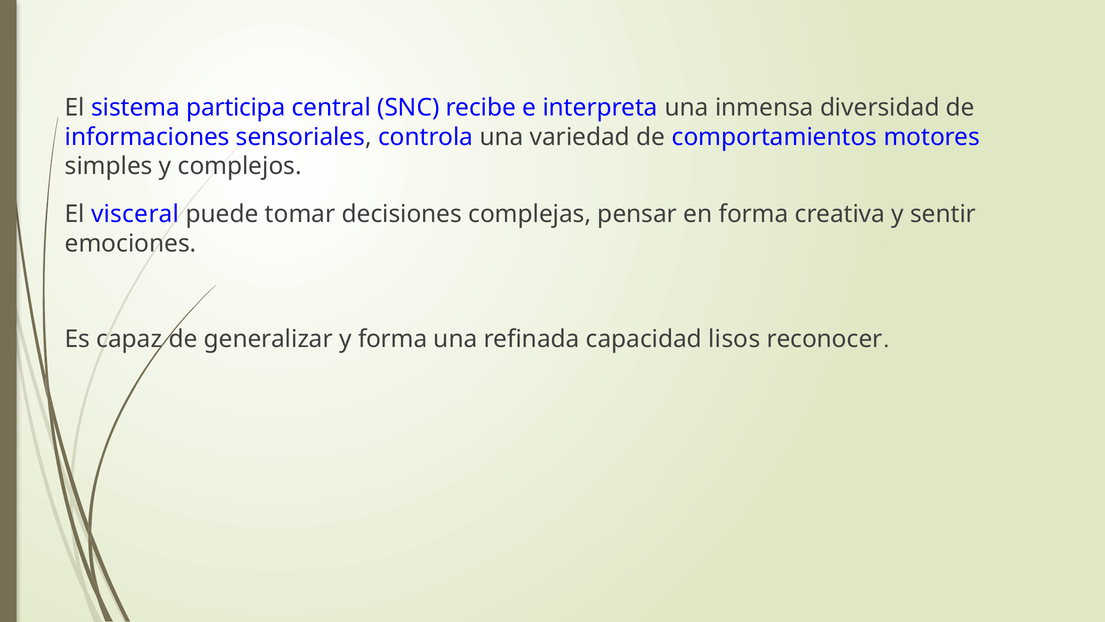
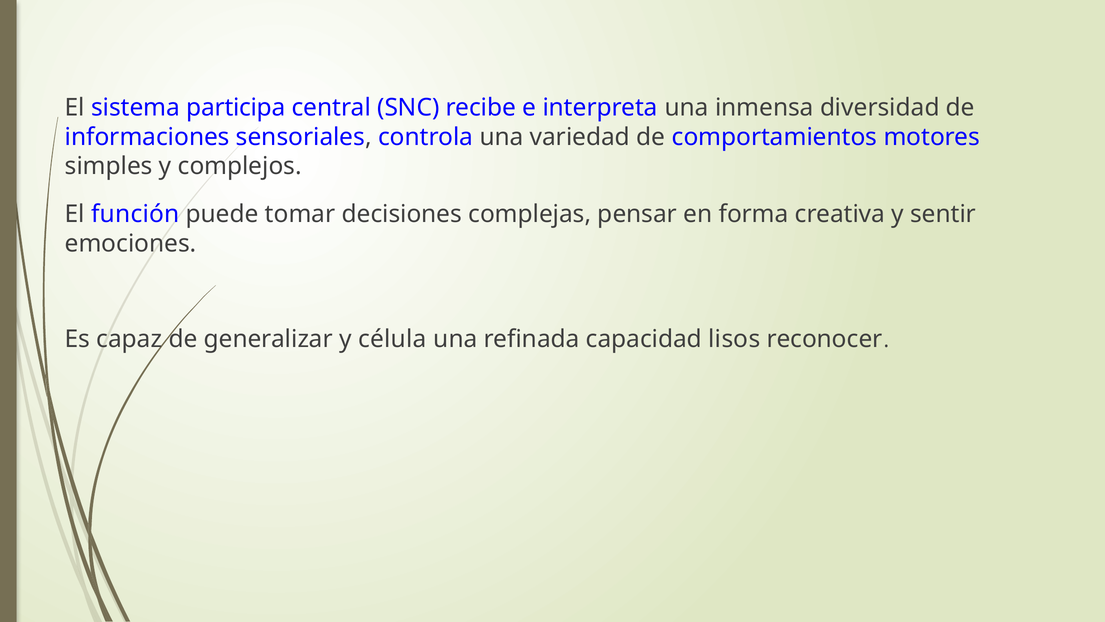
visceral: visceral -> función
y forma: forma -> célula
